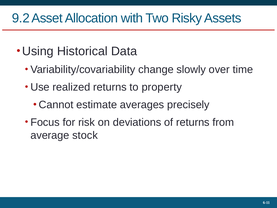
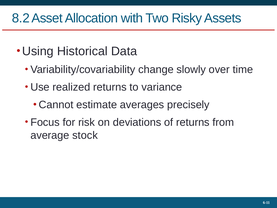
9.2: 9.2 -> 8.2
property: property -> variance
